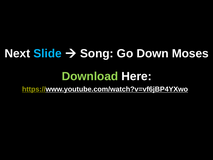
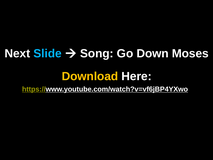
Download colour: light green -> yellow
